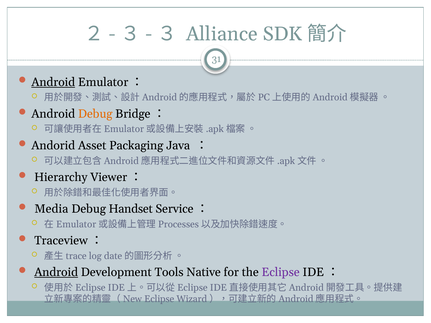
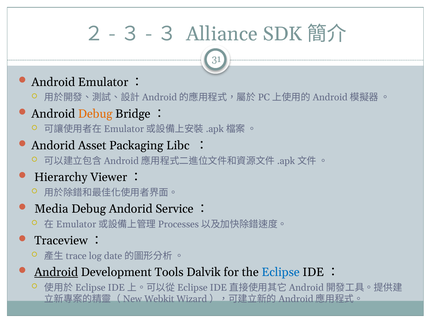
Android at (53, 82) underline: present -> none
Java: Java -> Libc
Debug Handset: Handset -> Andorid
Native: Native -> Dalvik
Eclipse at (281, 273) colour: purple -> blue
Eclipse at (159, 299): Eclipse -> Webkit
